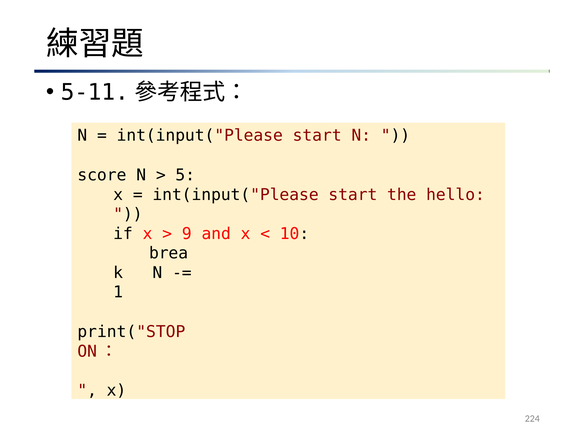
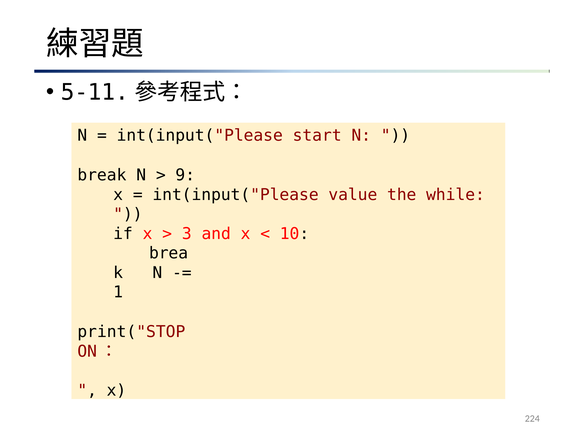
score: score -> break
5: 5 -> 9
start at (353, 195): start -> value
hello: hello -> while
9: 9 -> 3
